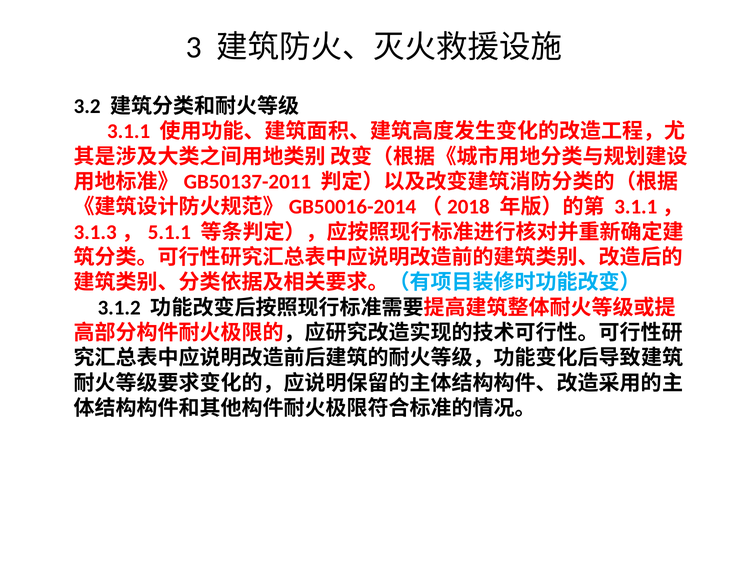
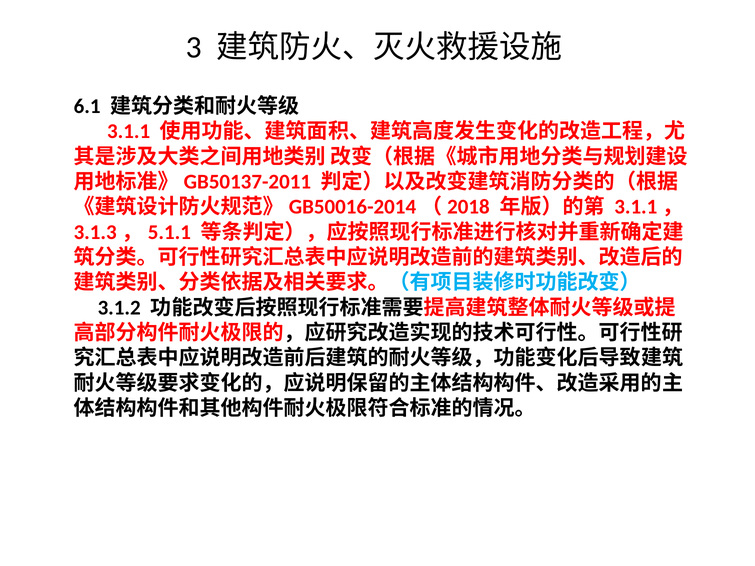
3.2: 3.2 -> 6.1
